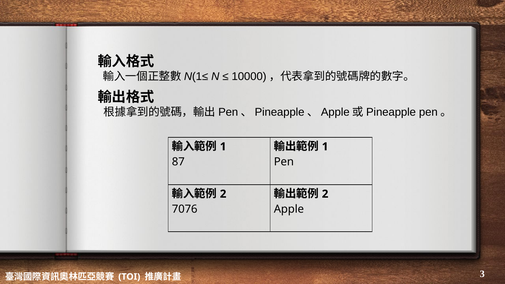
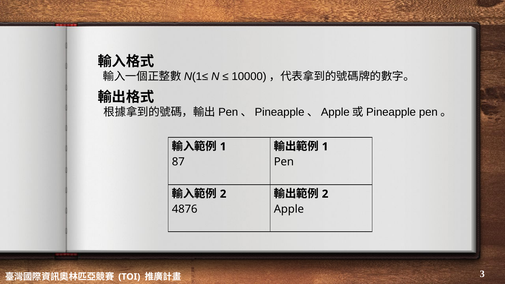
7076: 7076 -> 4876
